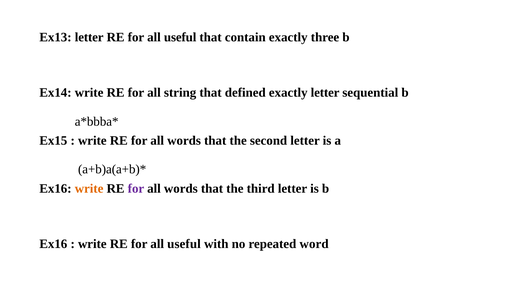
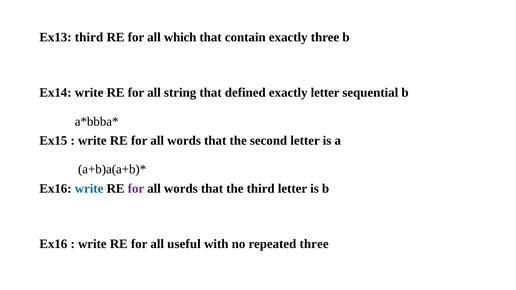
Ex13 letter: letter -> third
useful at (180, 37): useful -> which
write at (89, 189) colour: orange -> blue
repeated word: word -> three
